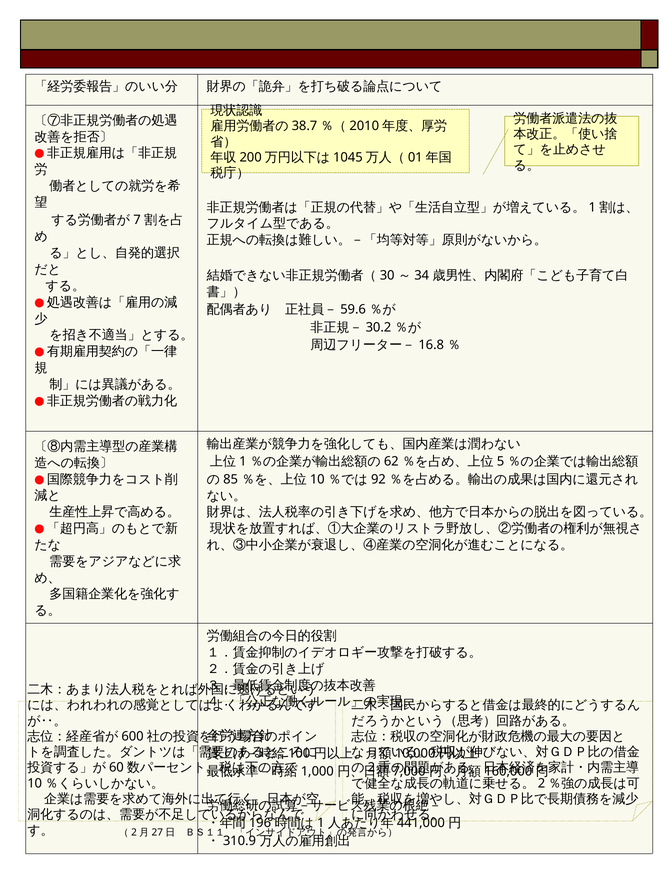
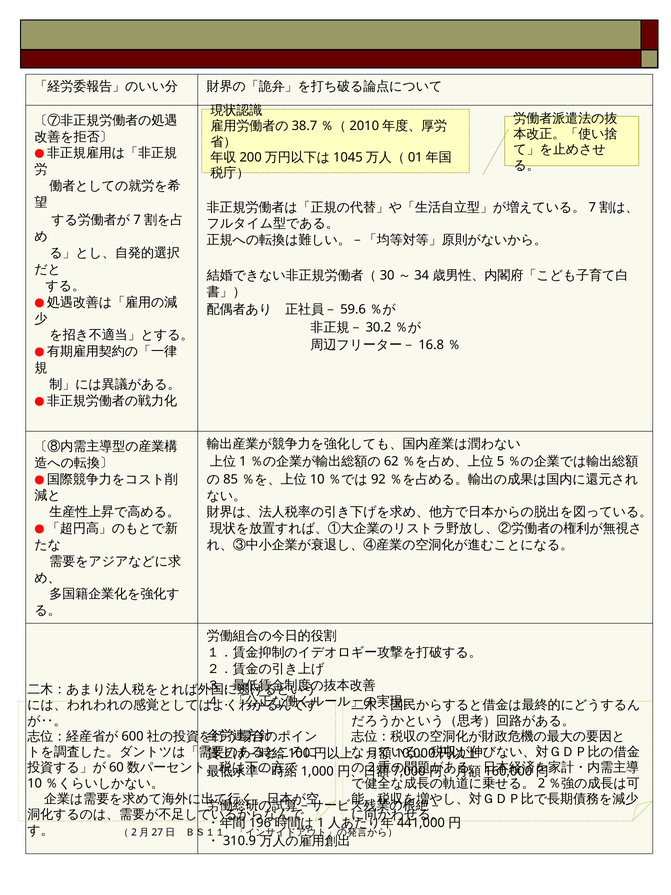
1 at (592, 207): 1 -> 7
